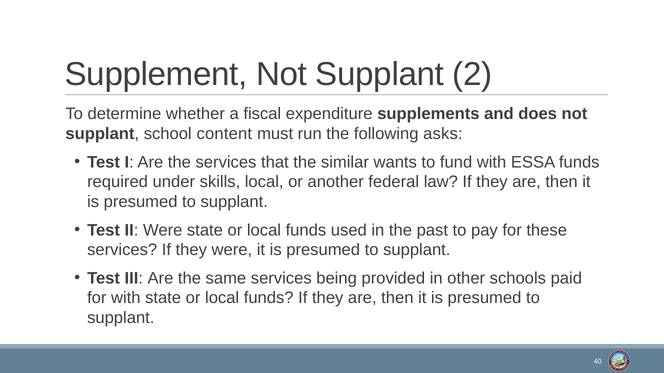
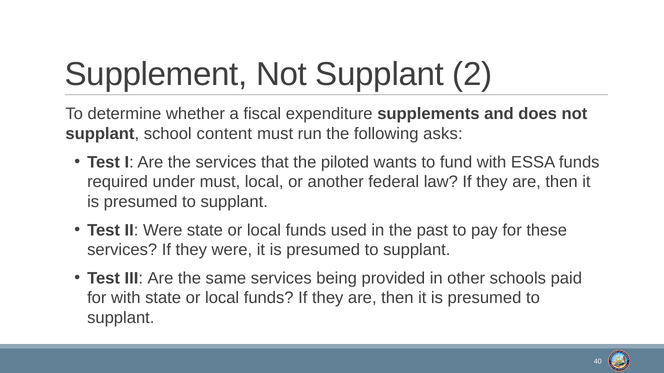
similar: similar -> piloted
under skills: skills -> must
